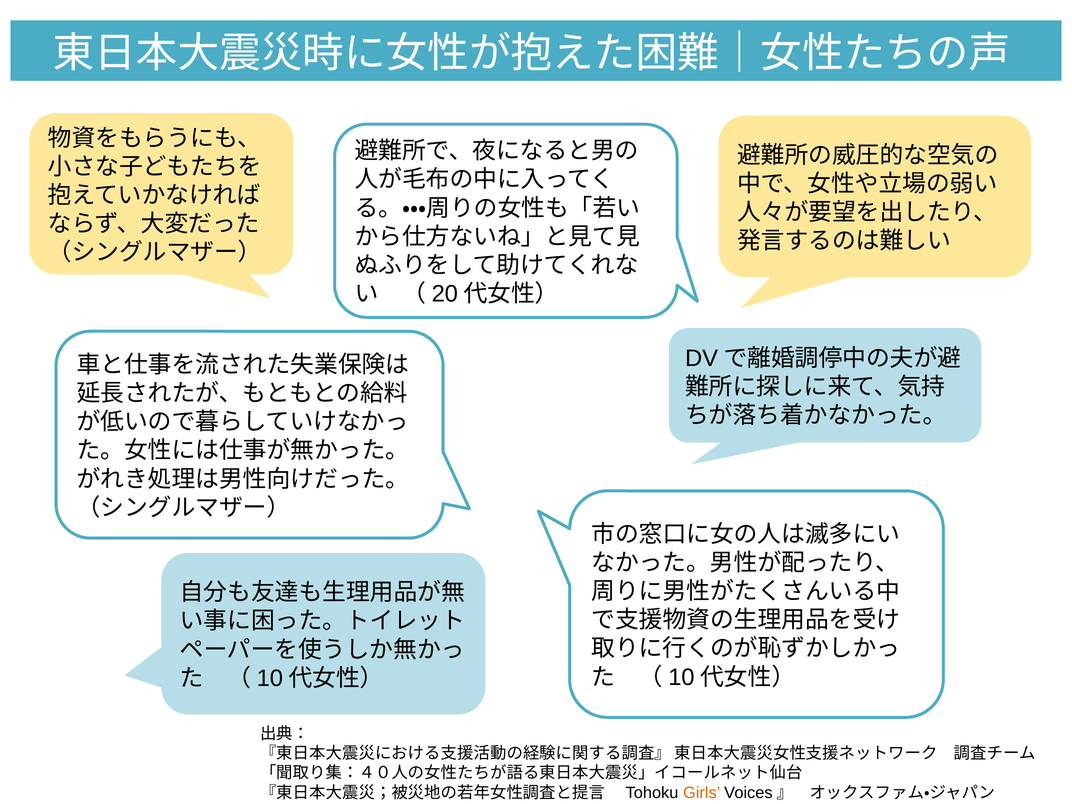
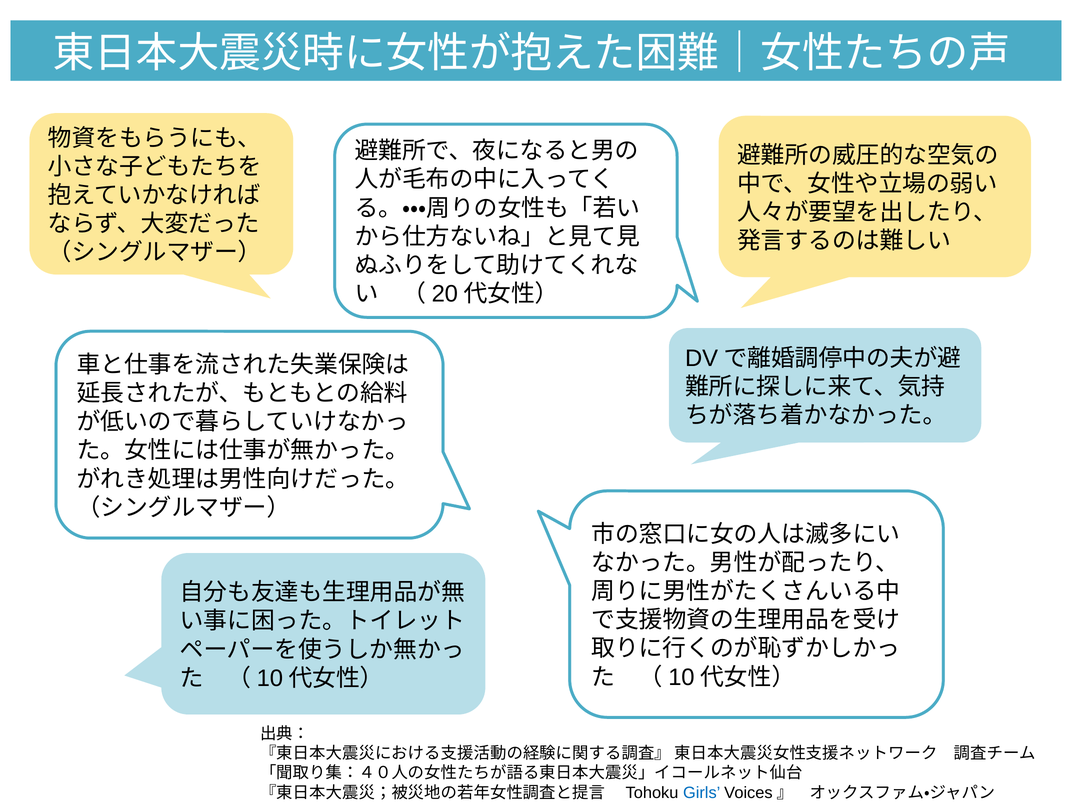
Girls colour: orange -> blue
